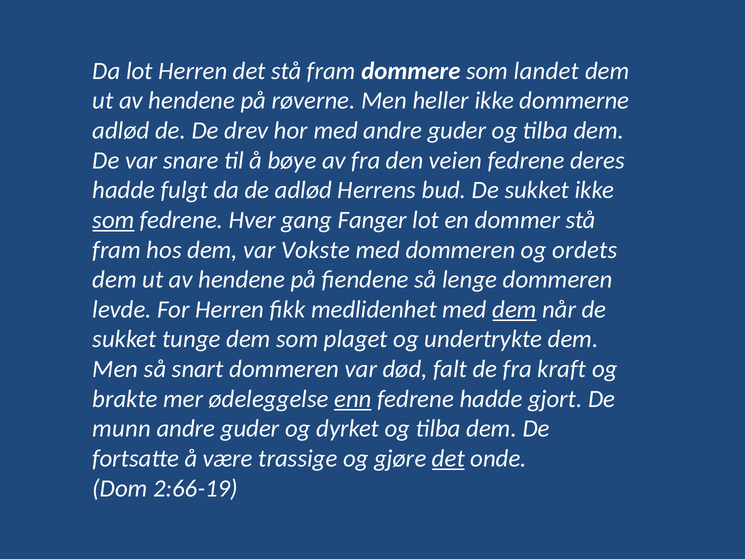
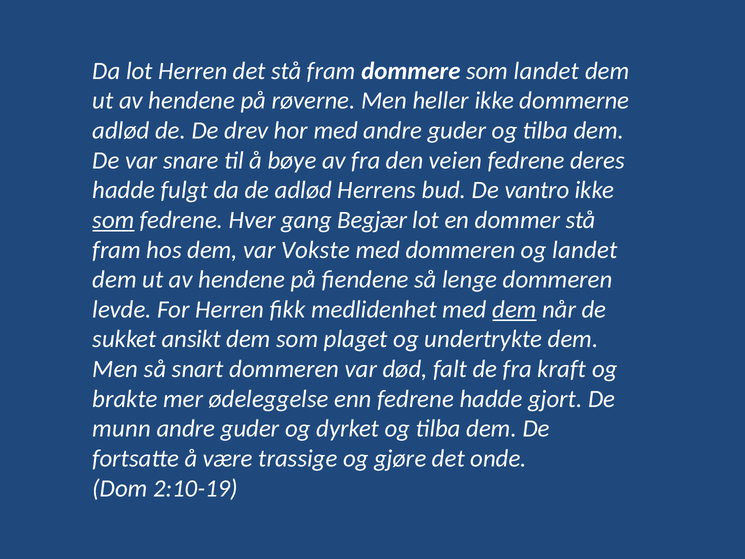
bud De sukket: sukket -> vantro
Fanger: Fanger -> Begjær
og ordets: ordets -> landet
tunge: tunge -> ansikt
enn underline: present -> none
det at (448, 458) underline: present -> none
2:66-19: 2:66-19 -> 2:10-19
